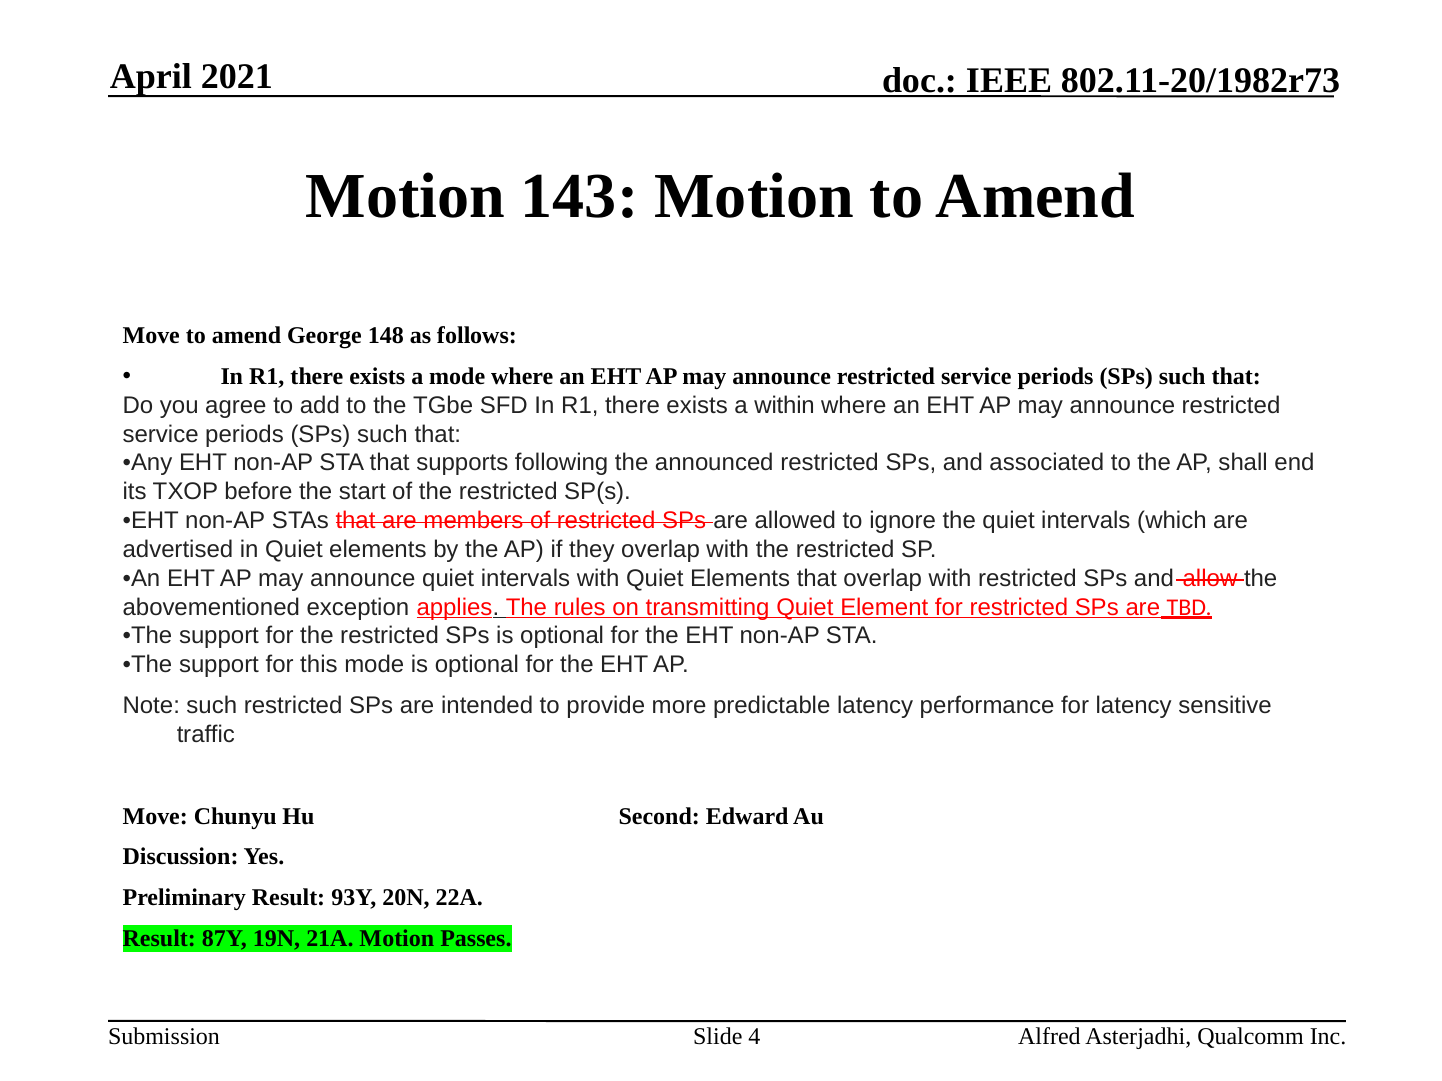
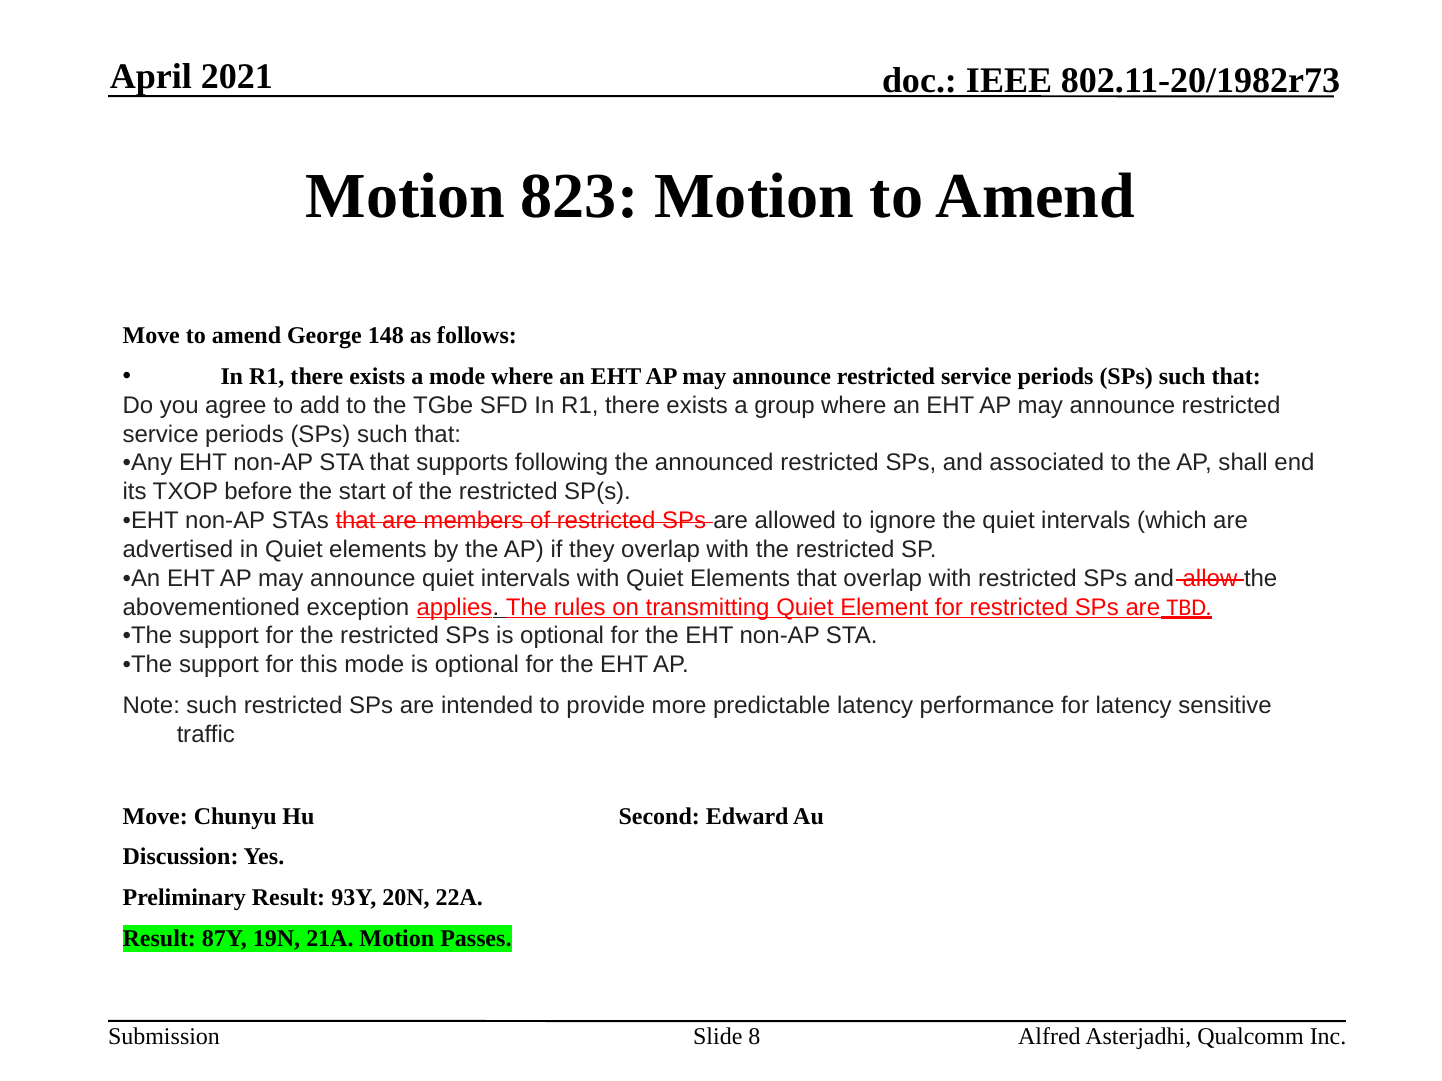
143: 143 -> 823
within: within -> group
4: 4 -> 8
